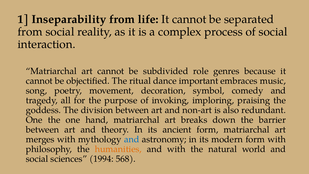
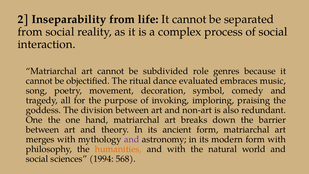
1: 1 -> 2
important: important -> evaluated
and at (132, 139) colour: blue -> purple
